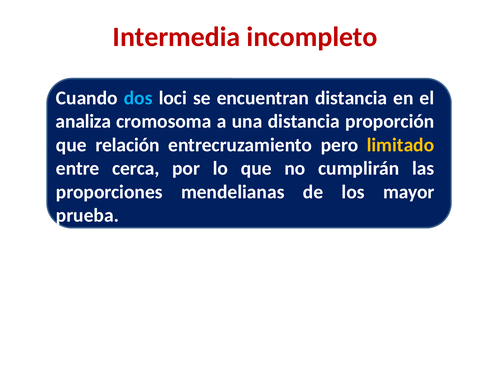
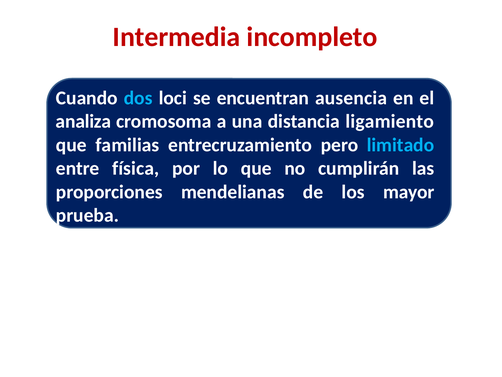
encuentran distancia: distancia -> ausencia
proporción: proporción -> ligamiento
relación: relación -> familias
limitado colour: yellow -> light blue
cerca: cerca -> física
